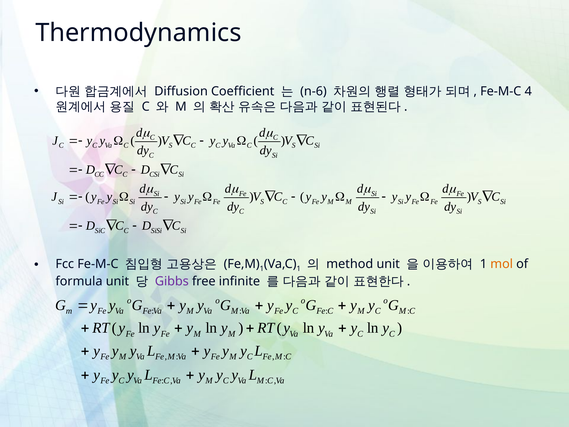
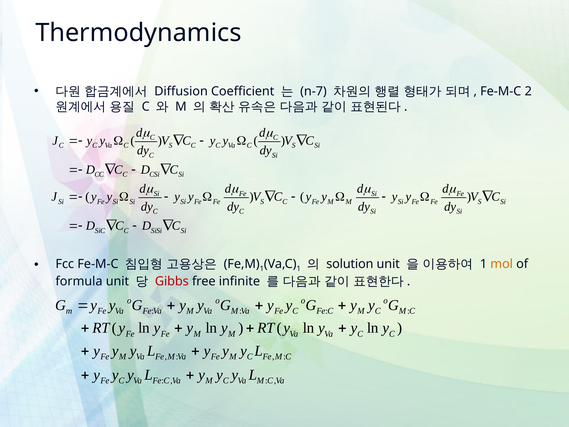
n-6: n-6 -> n-7
4: 4 -> 2
method: method -> solution
Gibbs colour: purple -> red
